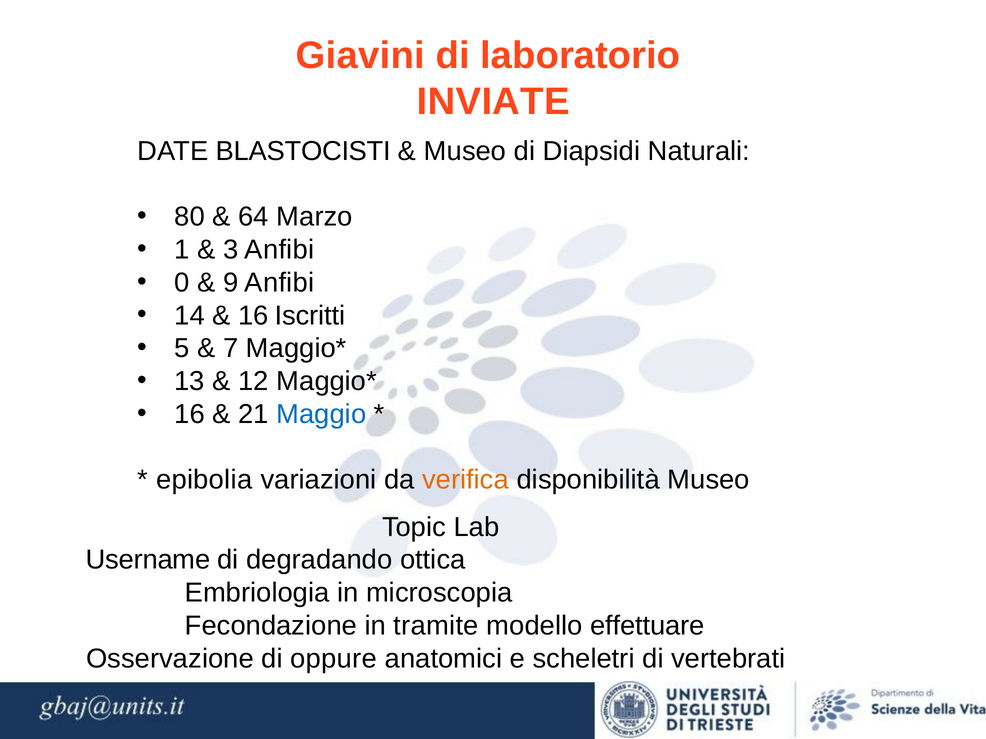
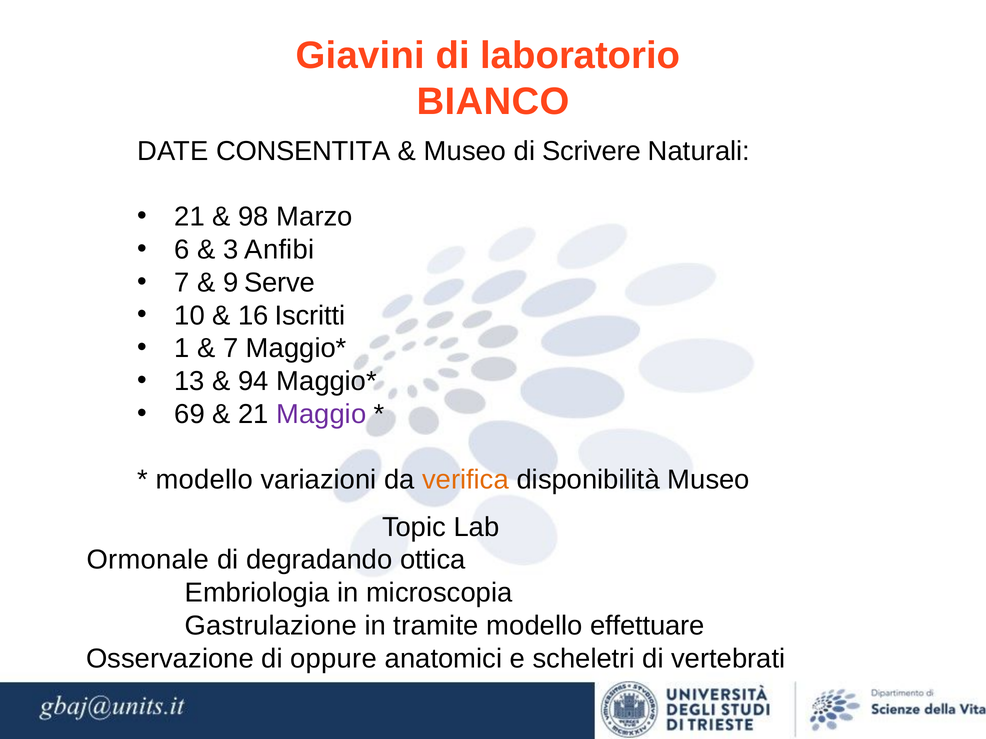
INVIATE: INVIATE -> BIANCO
BLASTOCISTI: BLASTOCISTI -> CONSENTITA
Diapsidi: Diapsidi -> Scrivere
80 at (190, 217): 80 -> 21
64: 64 -> 98
1: 1 -> 6
0 at (182, 283): 0 -> 7
9 Anfibi: Anfibi -> Serve
14: 14 -> 10
5: 5 -> 1
12: 12 -> 94
16 at (190, 414): 16 -> 69
Maggio colour: blue -> purple
epibolia at (204, 480): epibolia -> modello
Username: Username -> Ormonale
Fecondazione: Fecondazione -> Gastrulazione
